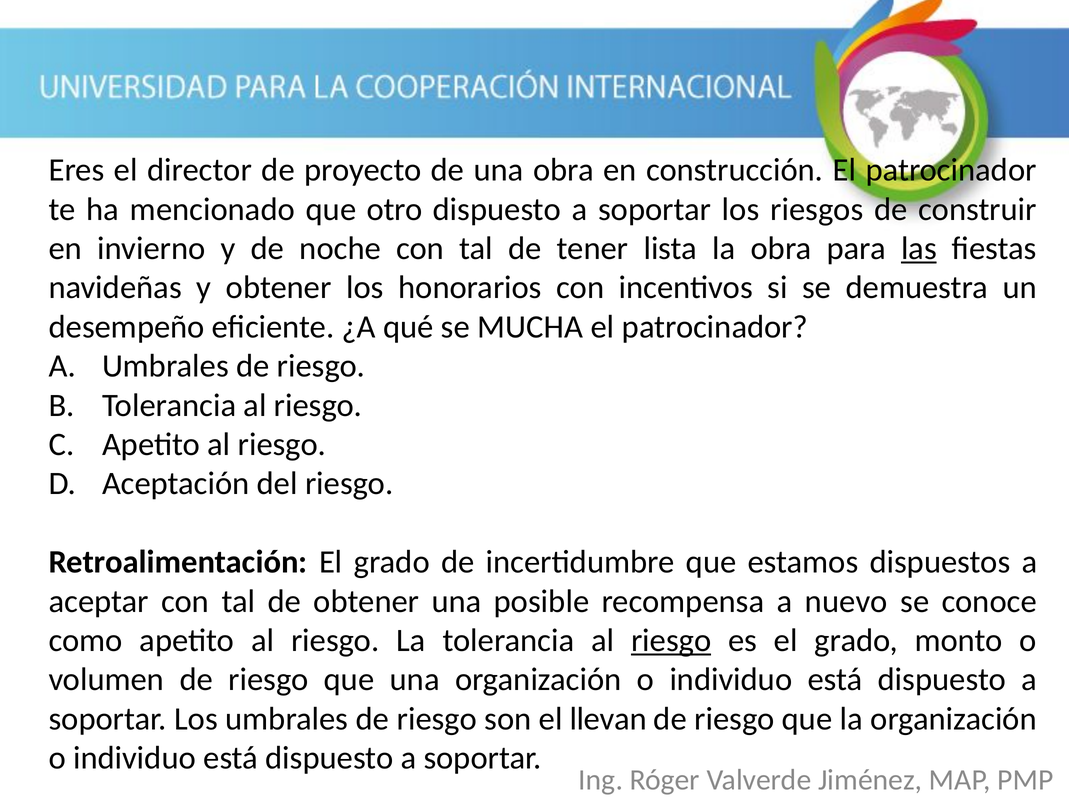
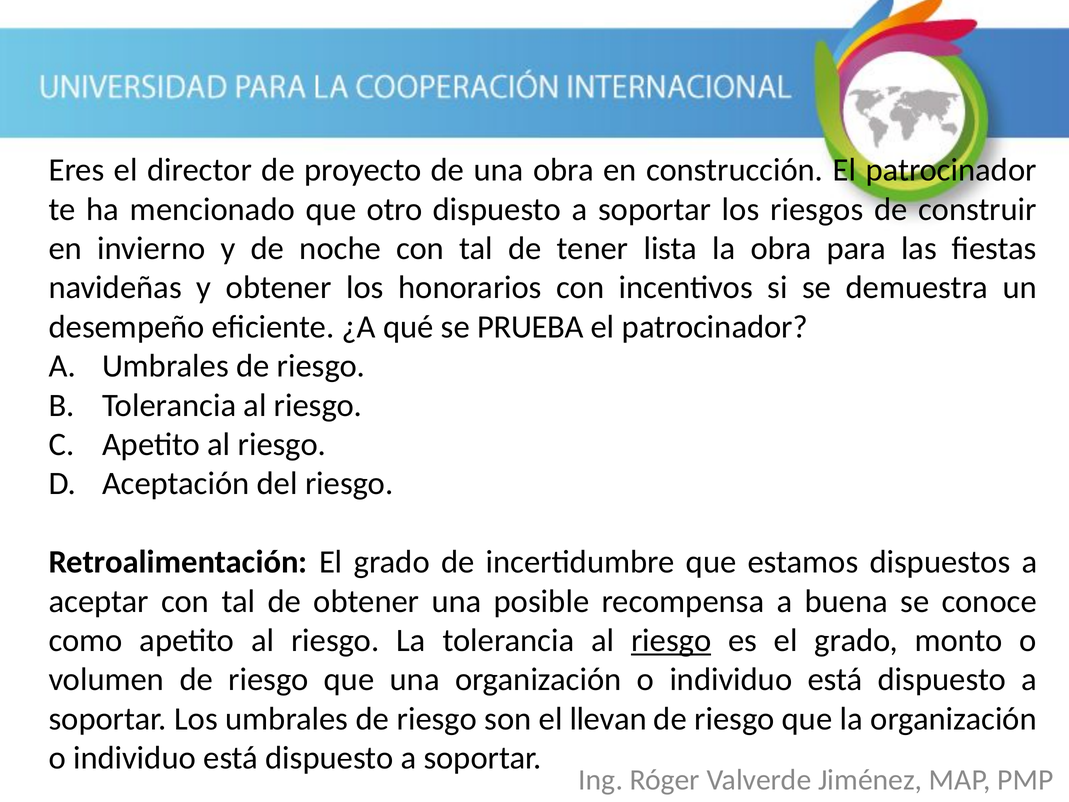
las underline: present -> none
MUCHA: MUCHA -> PRUEBA
nuevo: nuevo -> buena
